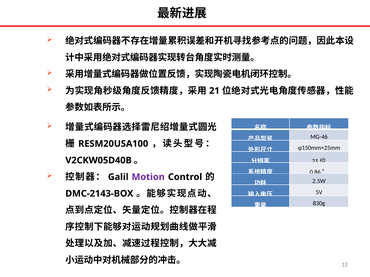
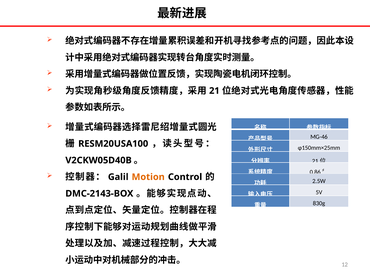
Motion colour: purple -> orange
